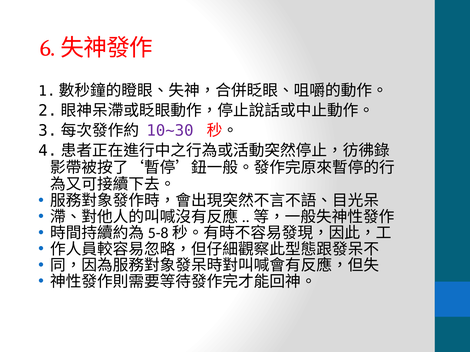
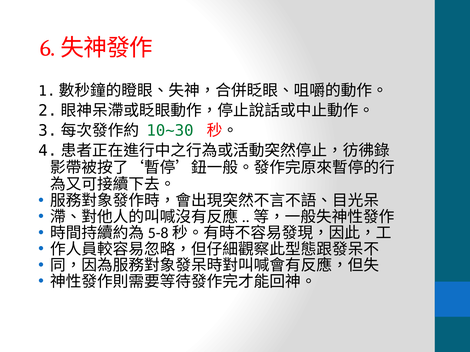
10~30 colour: purple -> green
